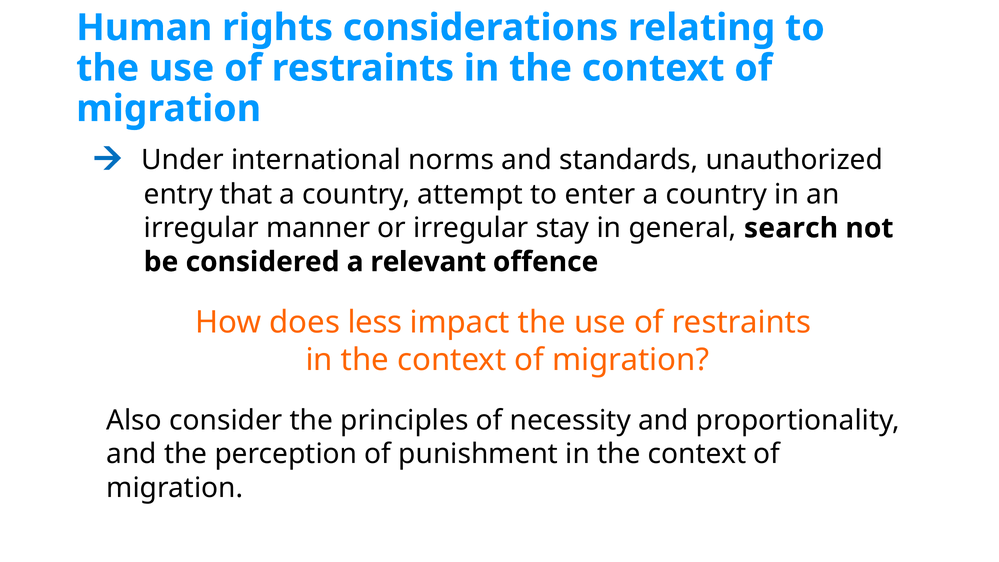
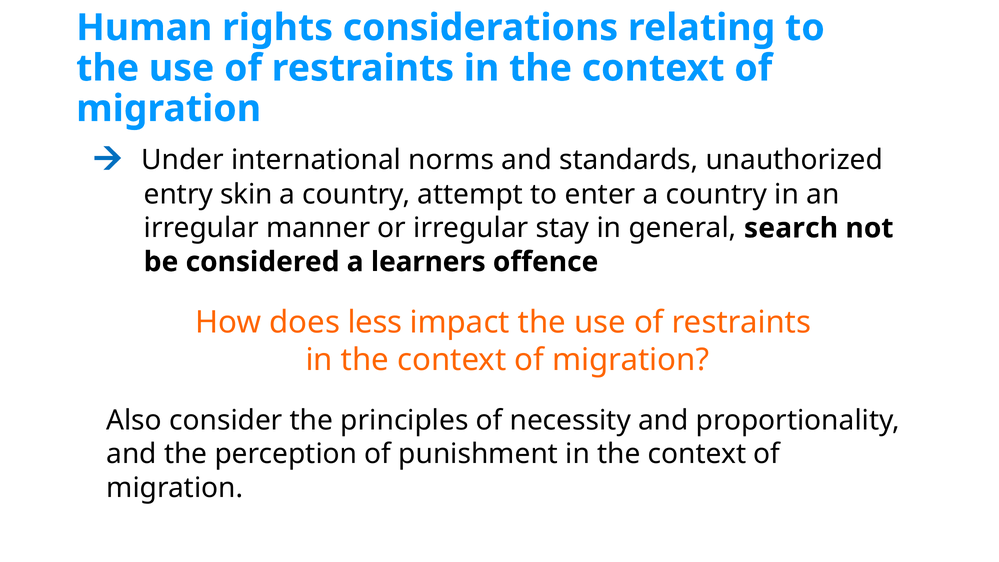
that: that -> skin
relevant: relevant -> learners
